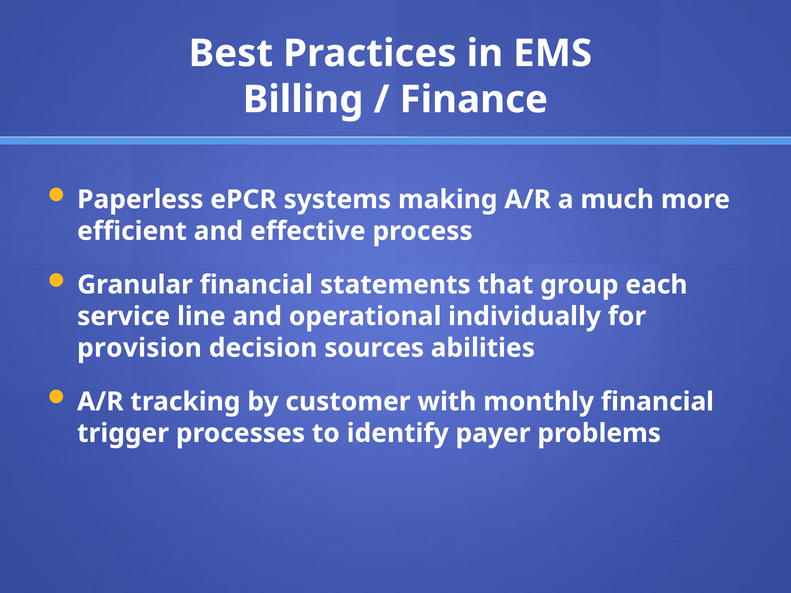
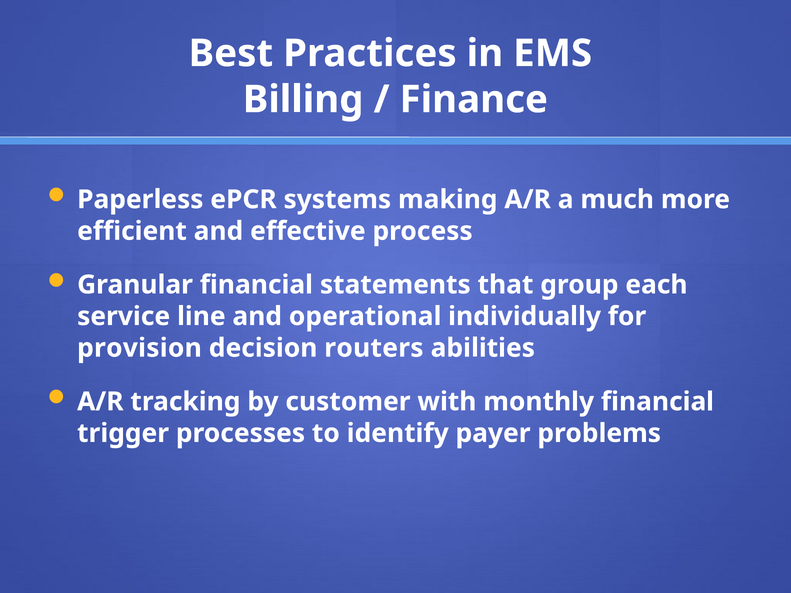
sources: sources -> routers
